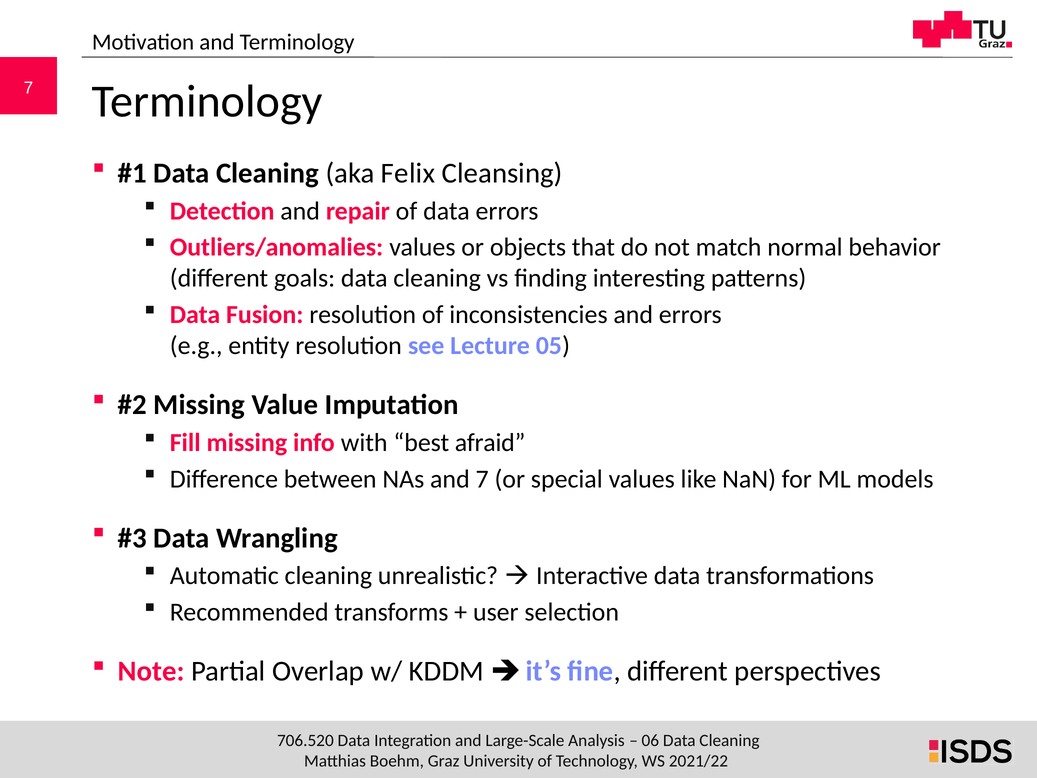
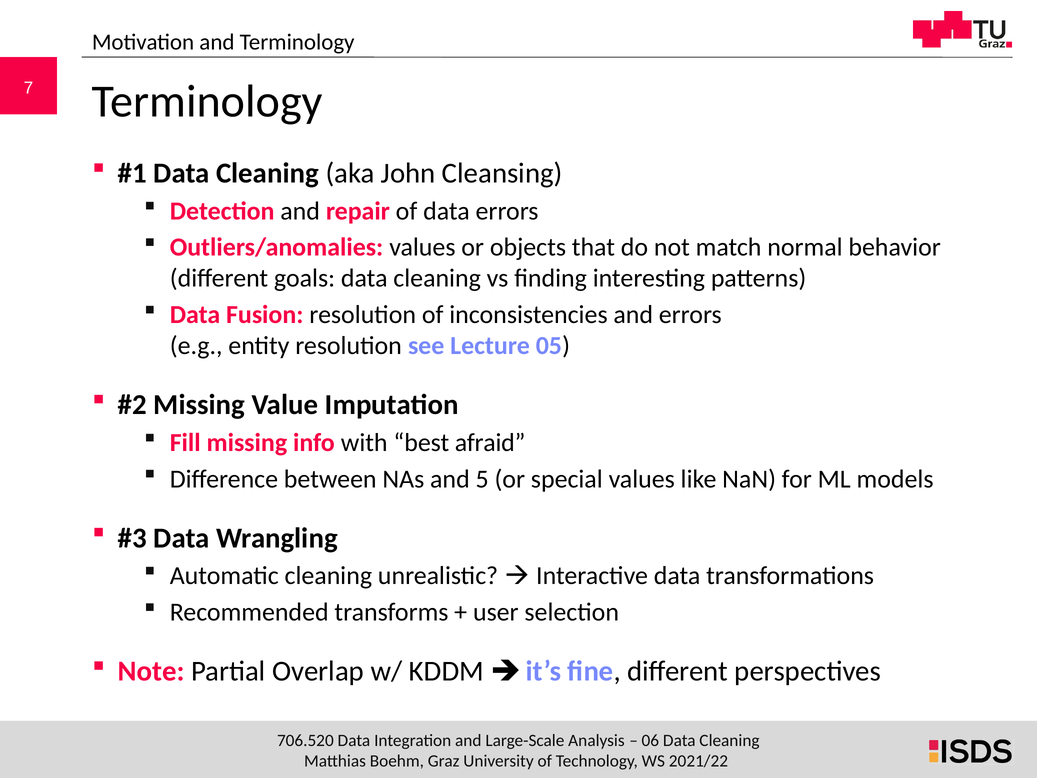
Felix: Felix -> John
and 7: 7 -> 5
